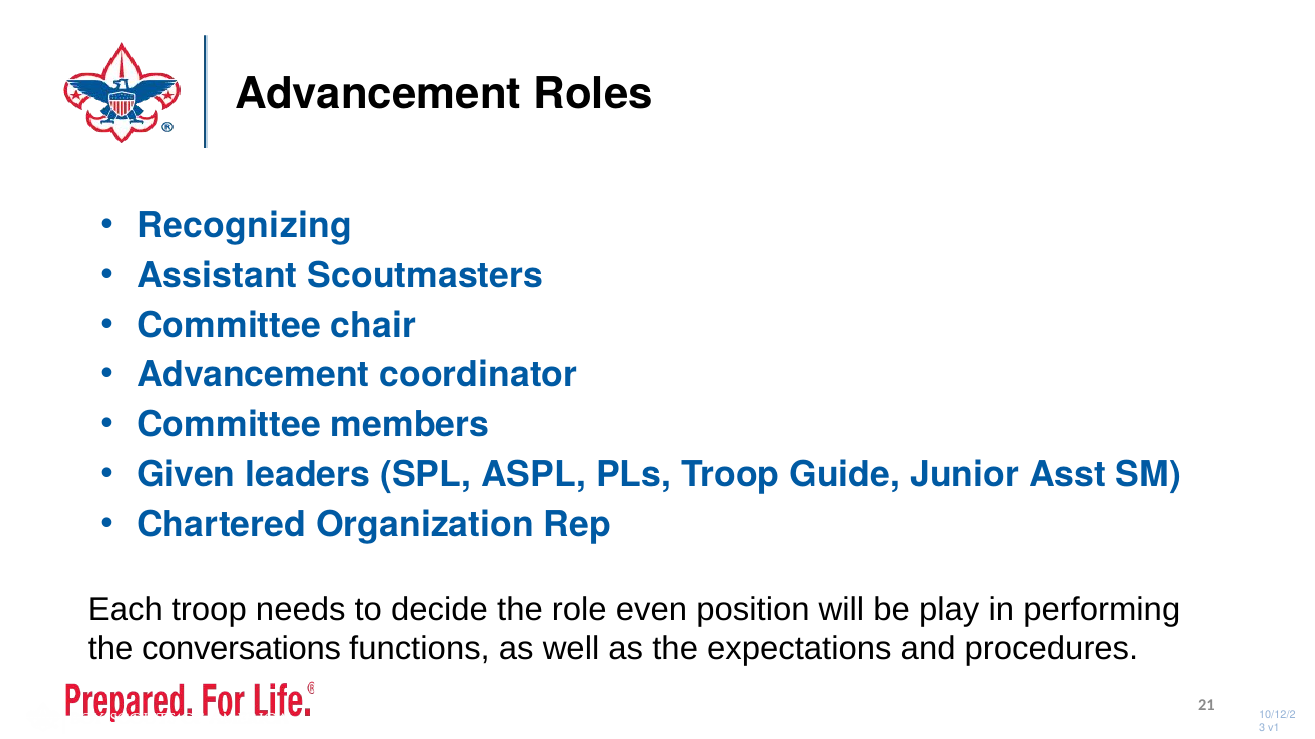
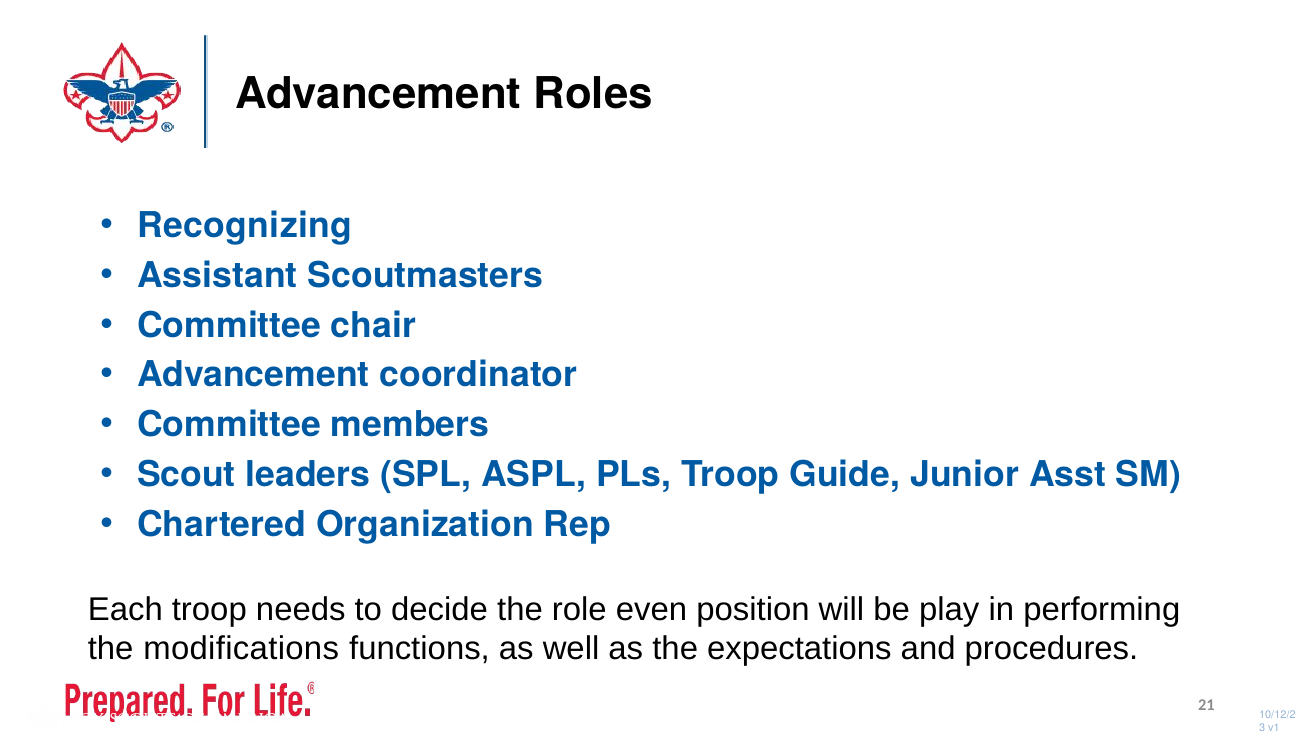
Given: Given -> Scout
conversations: conversations -> modifications
